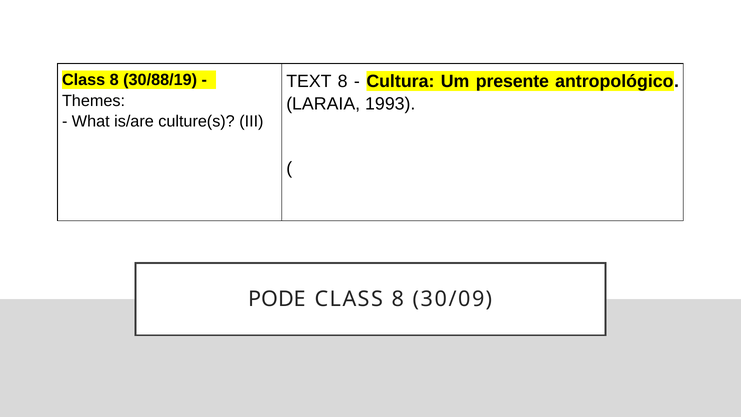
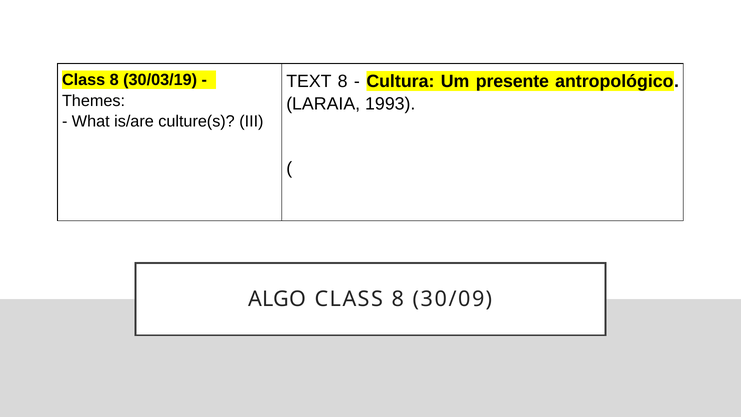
30/88/19: 30/88/19 -> 30/03/19
PODE: PODE -> ALGO
